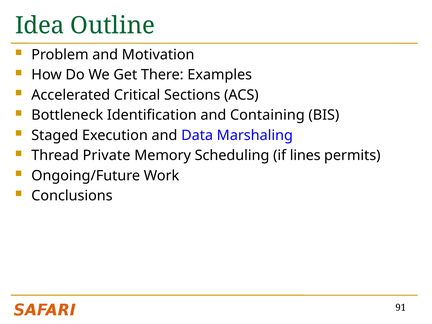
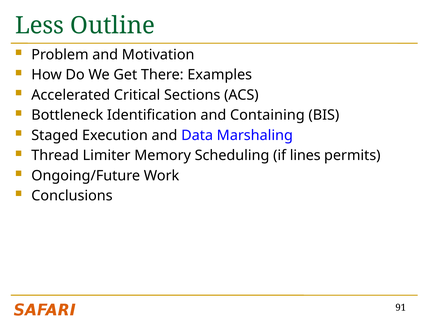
Idea: Idea -> Less
Private: Private -> Limiter
